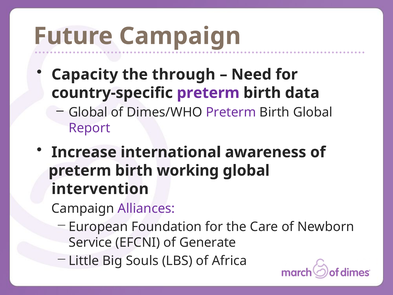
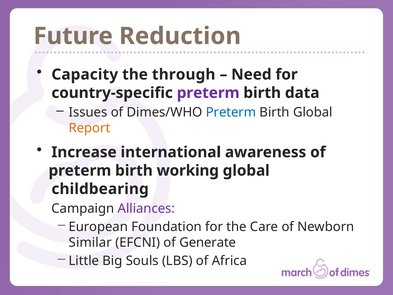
Future Campaign: Campaign -> Reduction
Global at (88, 112): Global -> Issues
Preterm at (231, 112) colour: purple -> blue
Report colour: purple -> orange
intervention: intervention -> childbearing
Service: Service -> Similar
